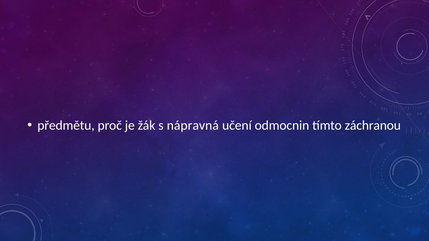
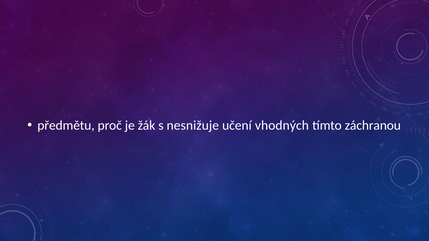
nápravná: nápravná -> nesnižuje
odmocnin: odmocnin -> vhodných
